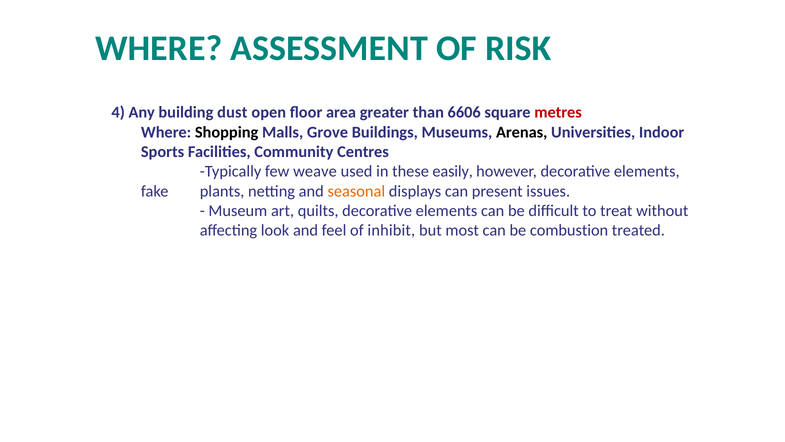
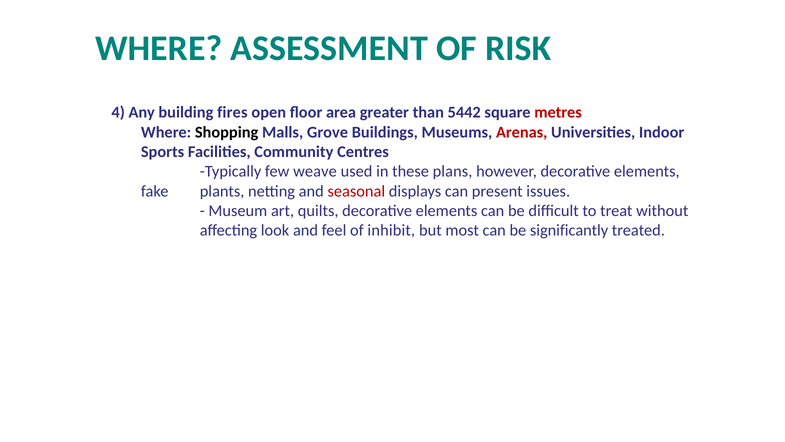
dust: dust -> fires
6606: 6606 -> 5442
Arenas colour: black -> red
easily: easily -> plans
seasonal colour: orange -> red
combustion: combustion -> significantly
